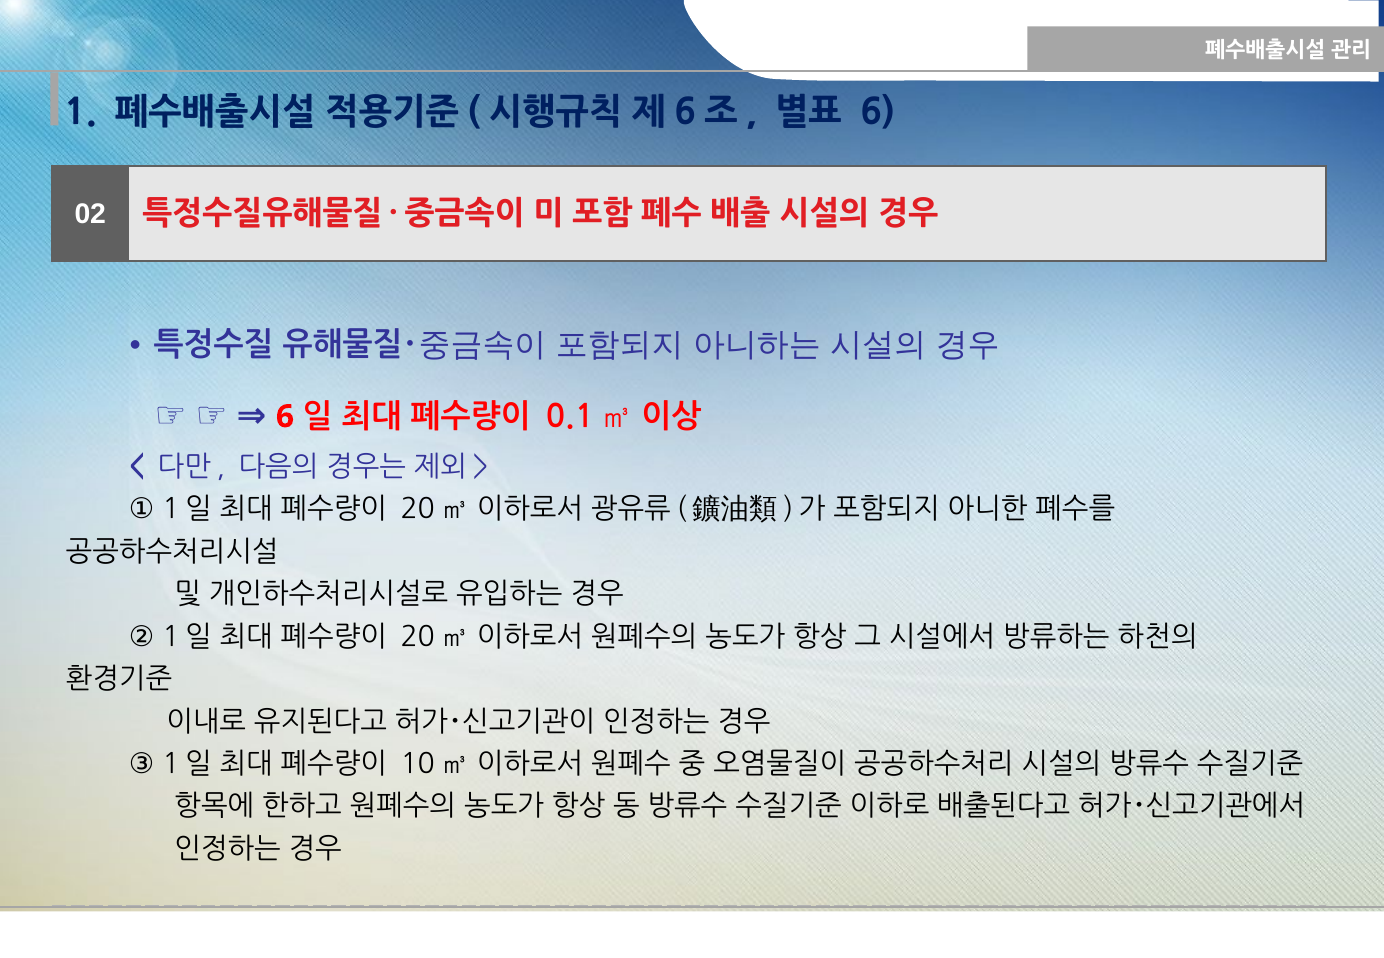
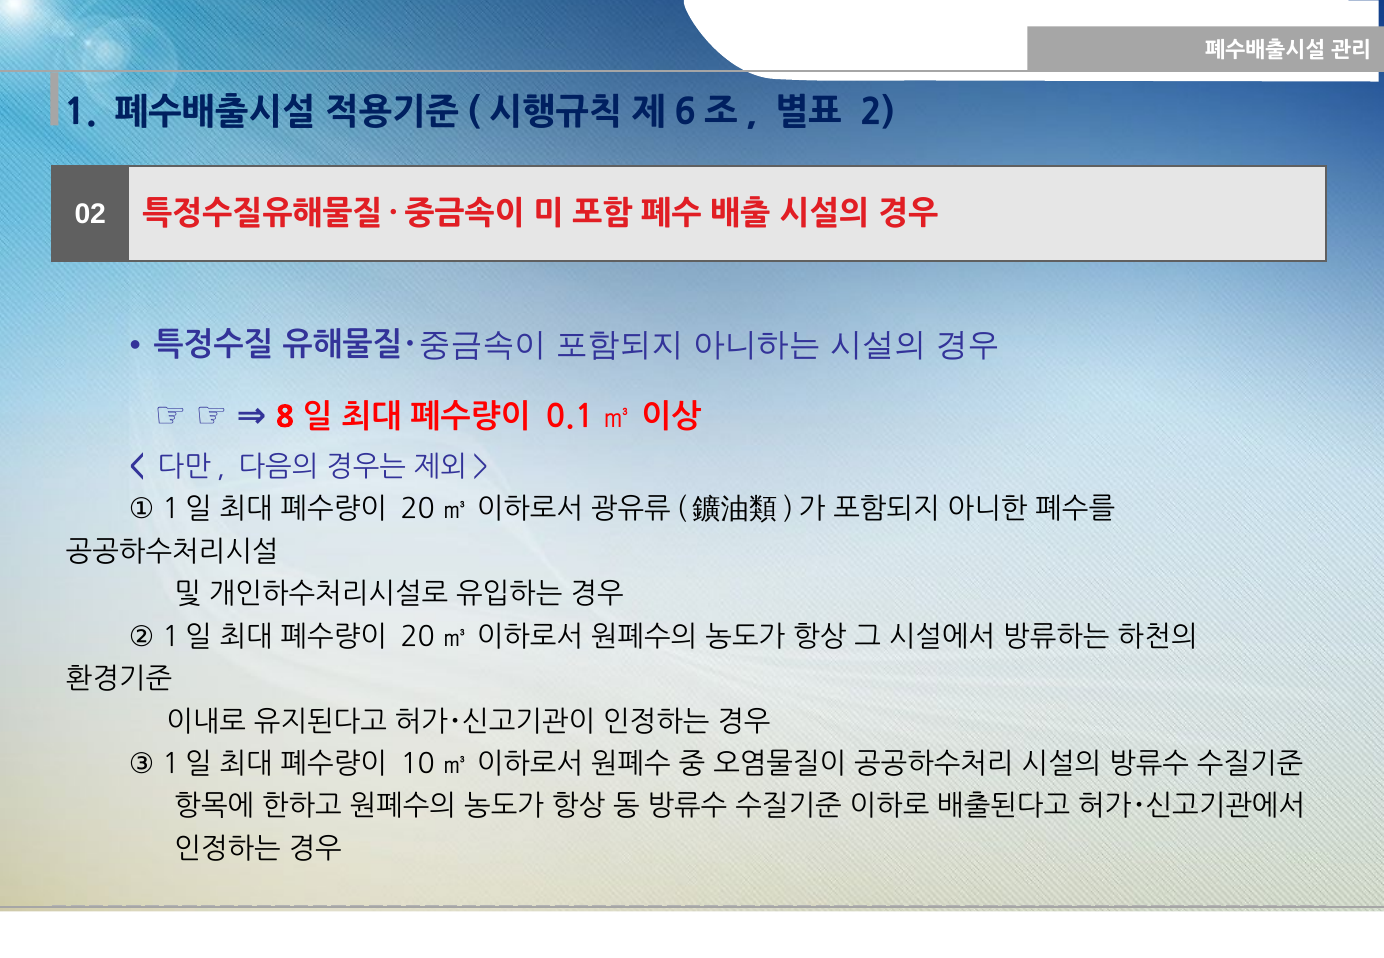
6 at (878, 113): 6 -> 2
6 at (285, 417): 6 -> 8
